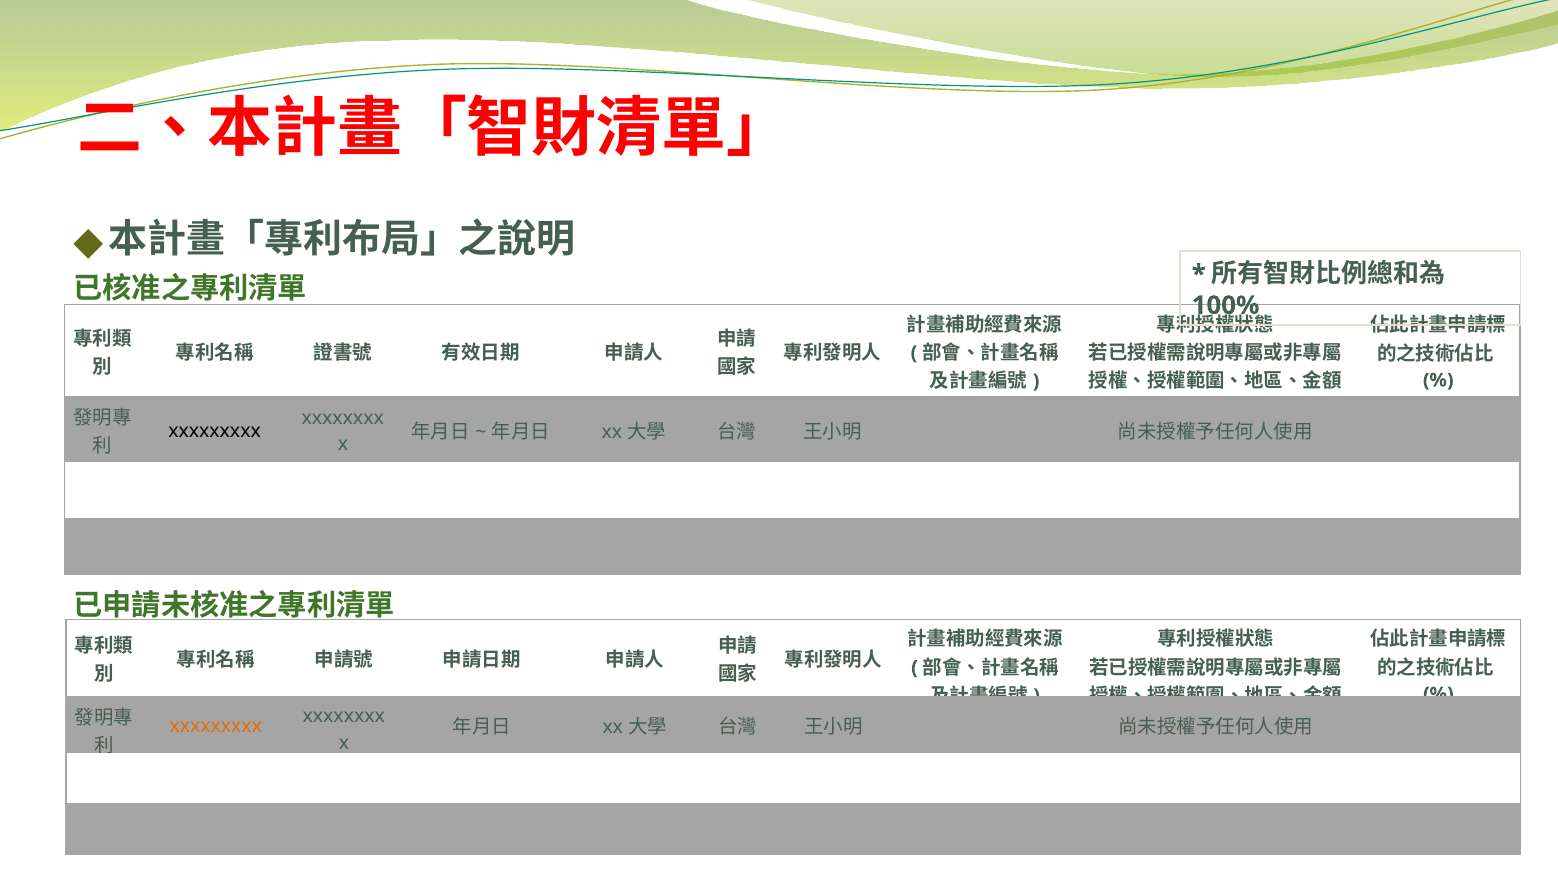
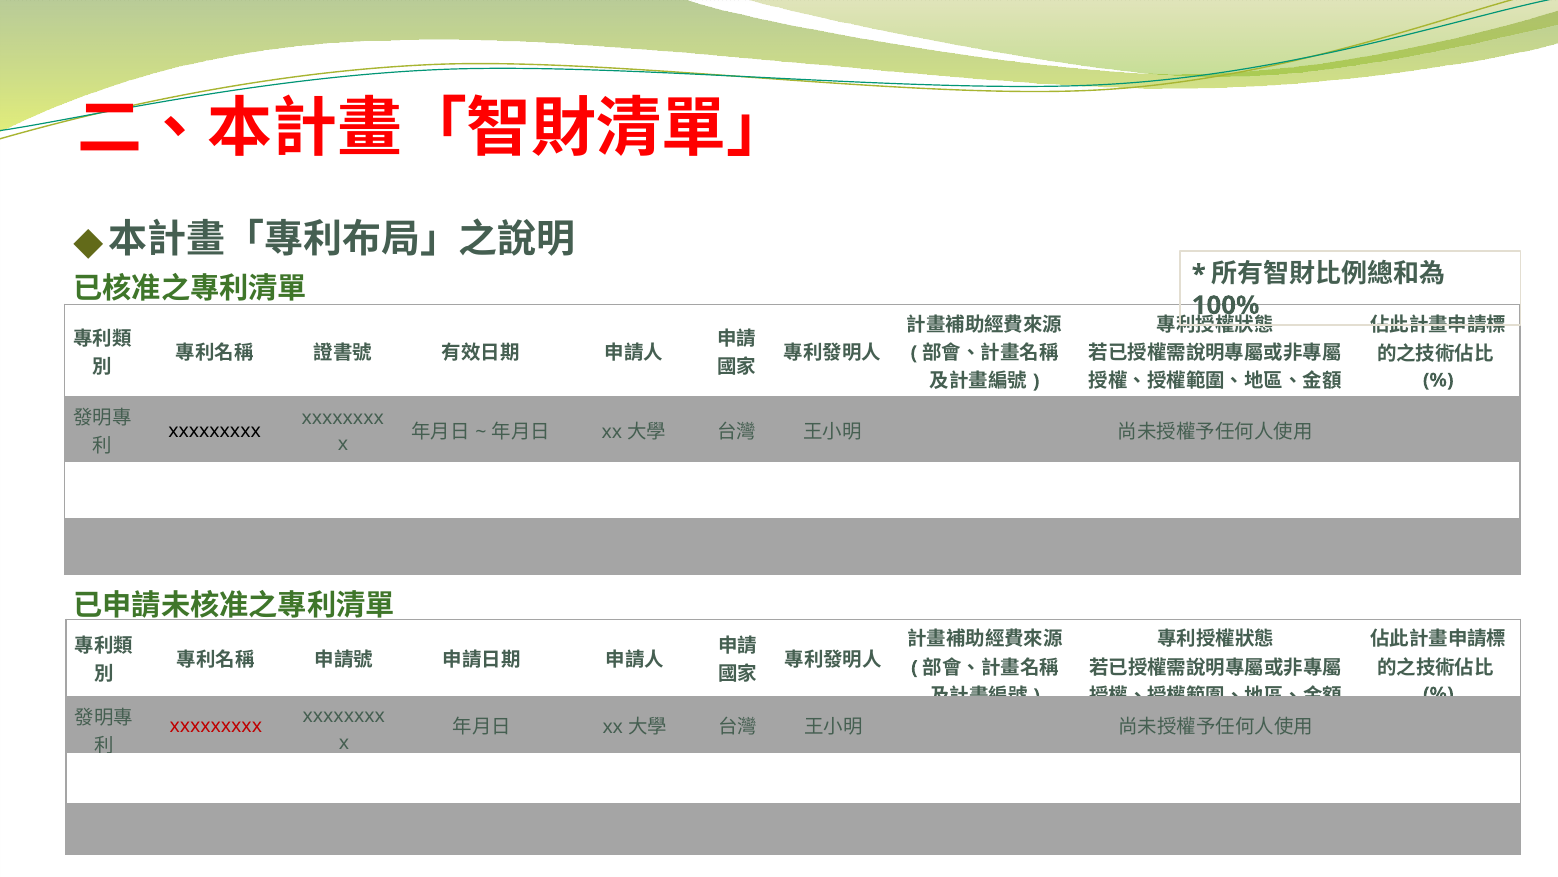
xxxxxxxxx at (216, 726) colour: orange -> red
